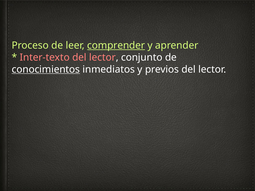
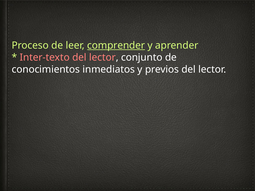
conocimientos underline: present -> none
